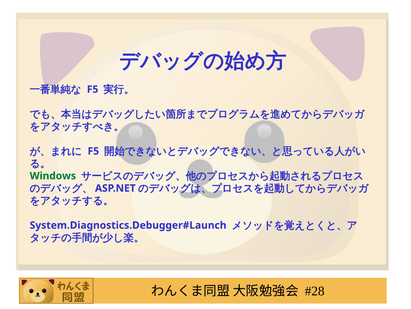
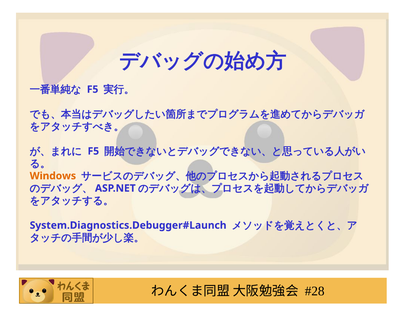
Windows colour: green -> orange
